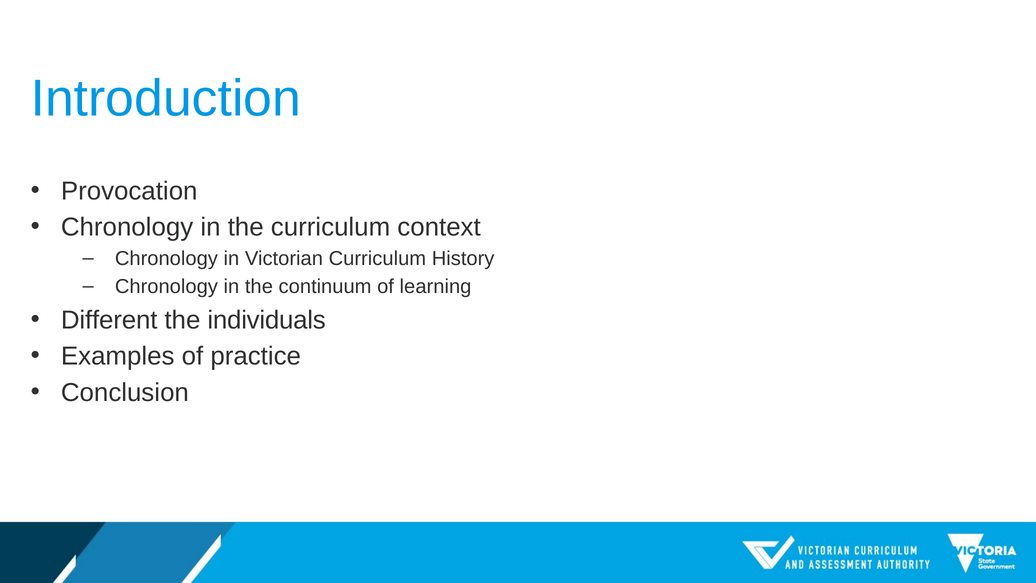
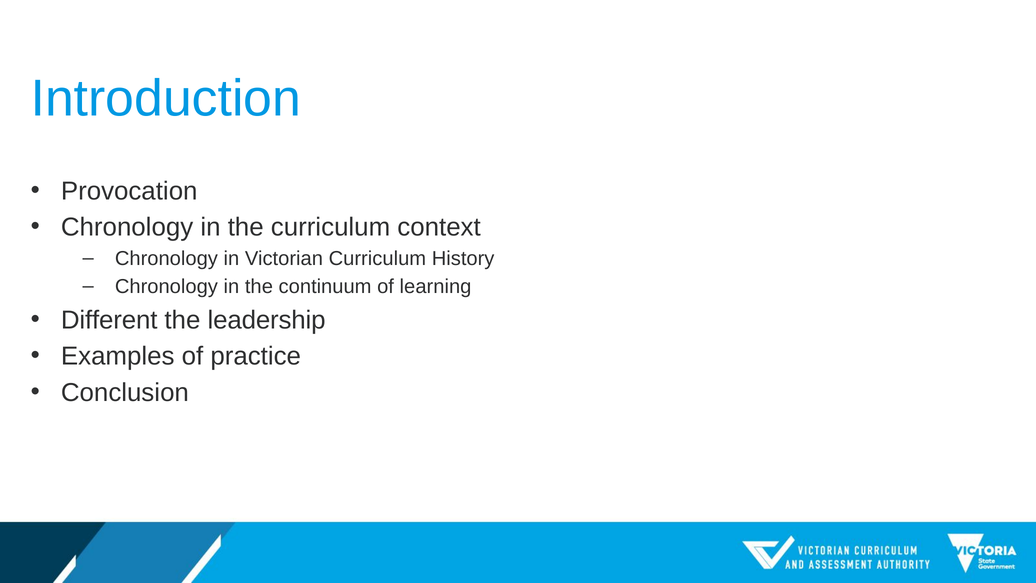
individuals: individuals -> leadership
